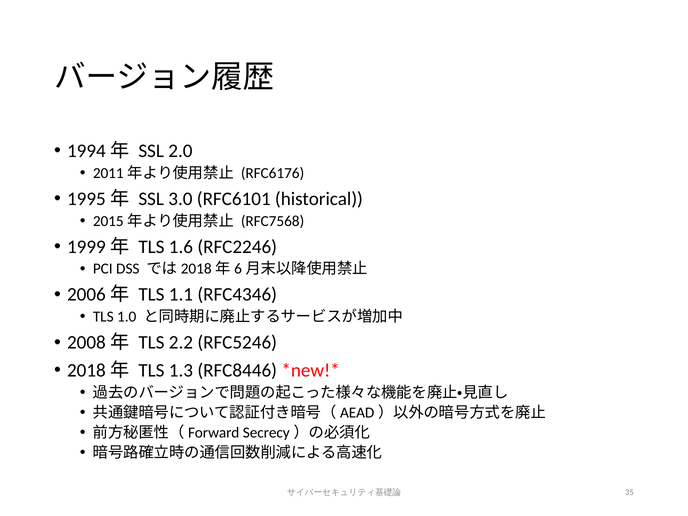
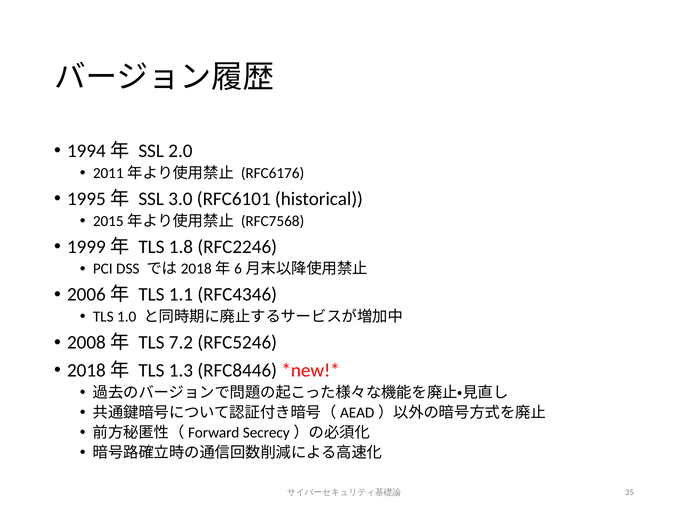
1.6: 1.6 -> 1.8
2.2: 2.2 -> 7.2
